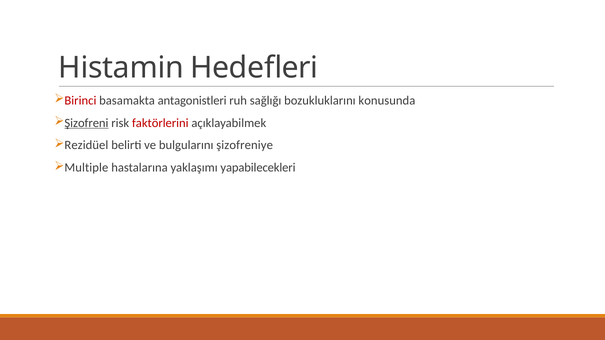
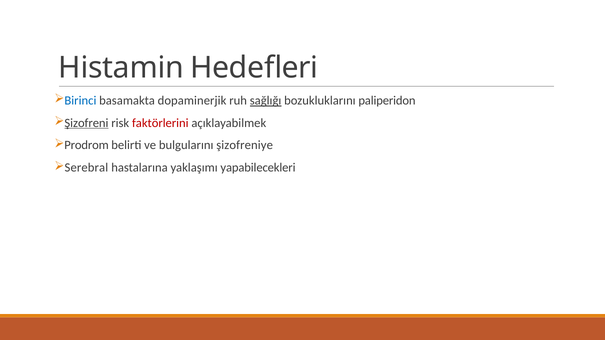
Birinci colour: red -> blue
antagonistleri: antagonistleri -> dopaminerjik
sağlığı underline: none -> present
konusunda: konusunda -> paliperidon
Rezidüel: Rezidüel -> Prodrom
Multiple: Multiple -> Serebral
